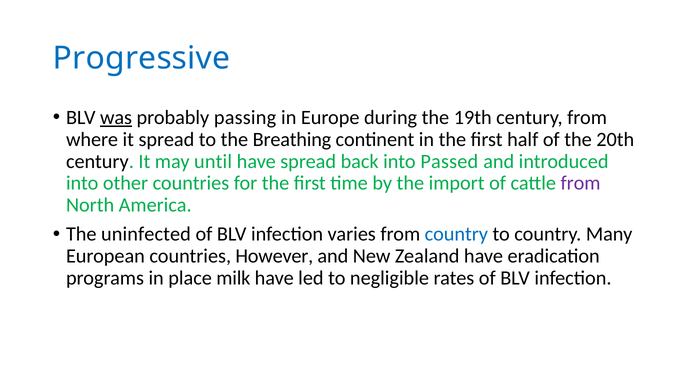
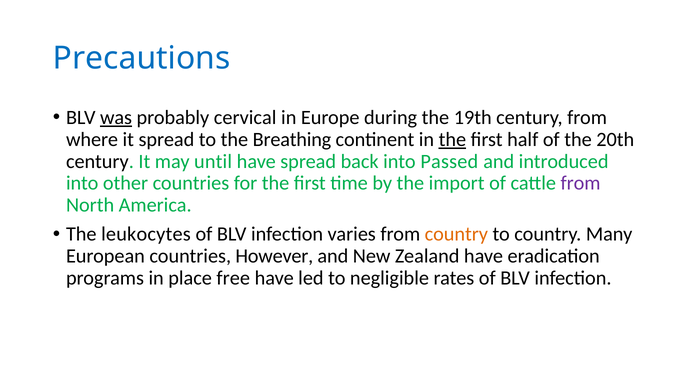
Progressive: Progressive -> Precautions
passing: passing -> cervical
the at (452, 139) underline: none -> present
uninfected: uninfected -> leukocytes
country at (456, 234) colour: blue -> orange
milk: milk -> free
